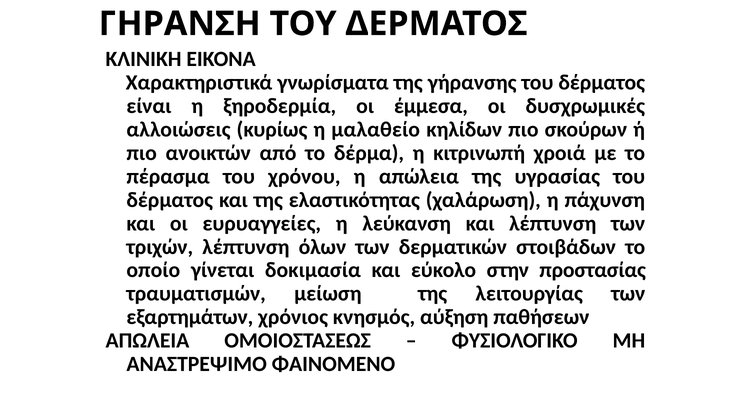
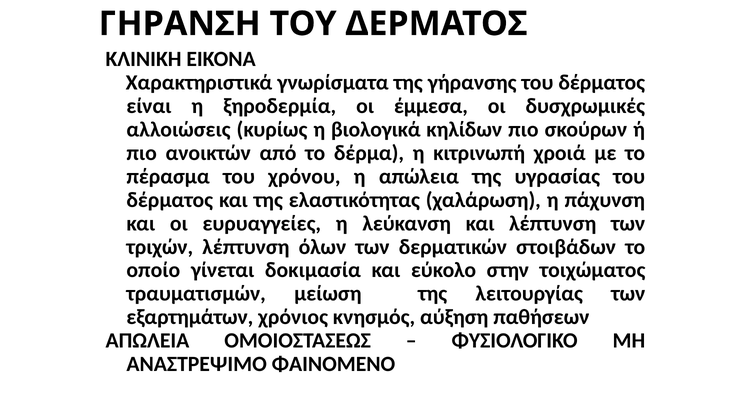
μαλαθείο: μαλαθείο -> βιολογικά
προστασίας: προστασίας -> τοιχώματος
